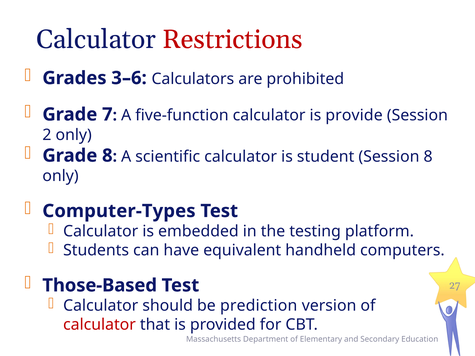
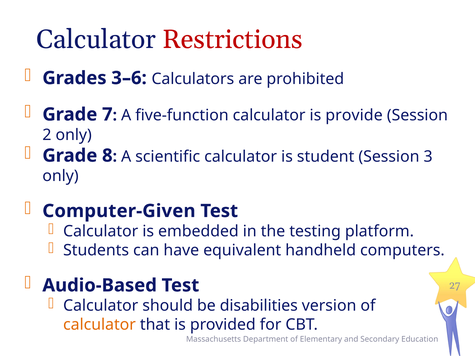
Session 8: 8 -> 3
Computer-Types: Computer-Types -> Computer-Given
Those-Based: Those-Based -> Audio-Based
prediction: prediction -> disabilities
calculator at (99, 325) colour: red -> orange
